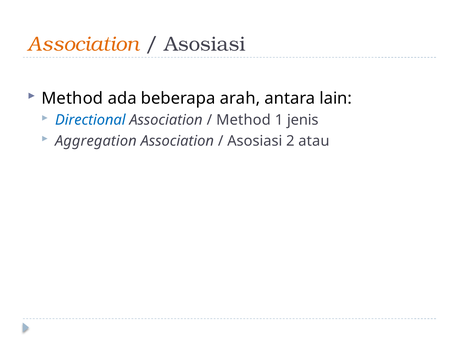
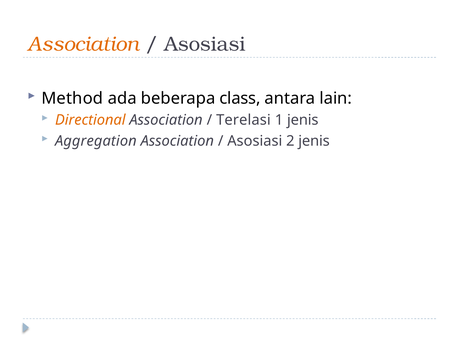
arah: arah -> class
Directional colour: blue -> orange
Method at (243, 120): Method -> Terelasi
2 atau: atau -> jenis
